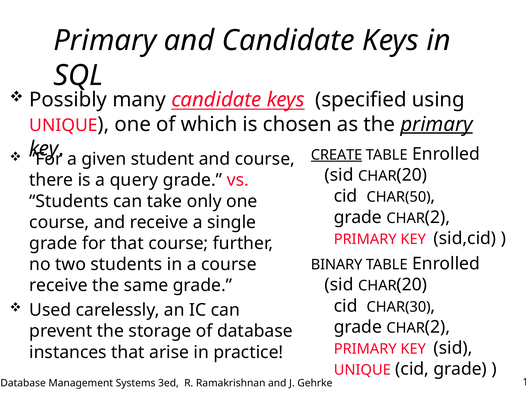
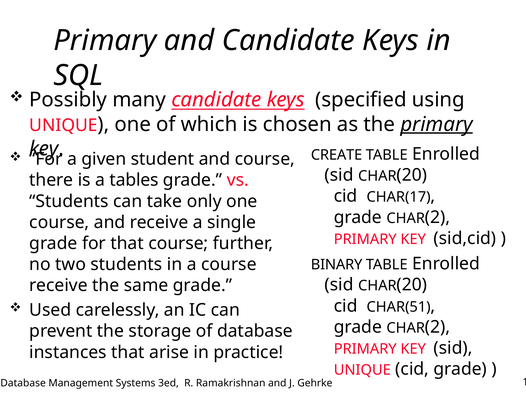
CREATE underline: present -> none
query: query -> tables
CHAR(50: CHAR(50 -> CHAR(17
CHAR(30: CHAR(30 -> CHAR(51
